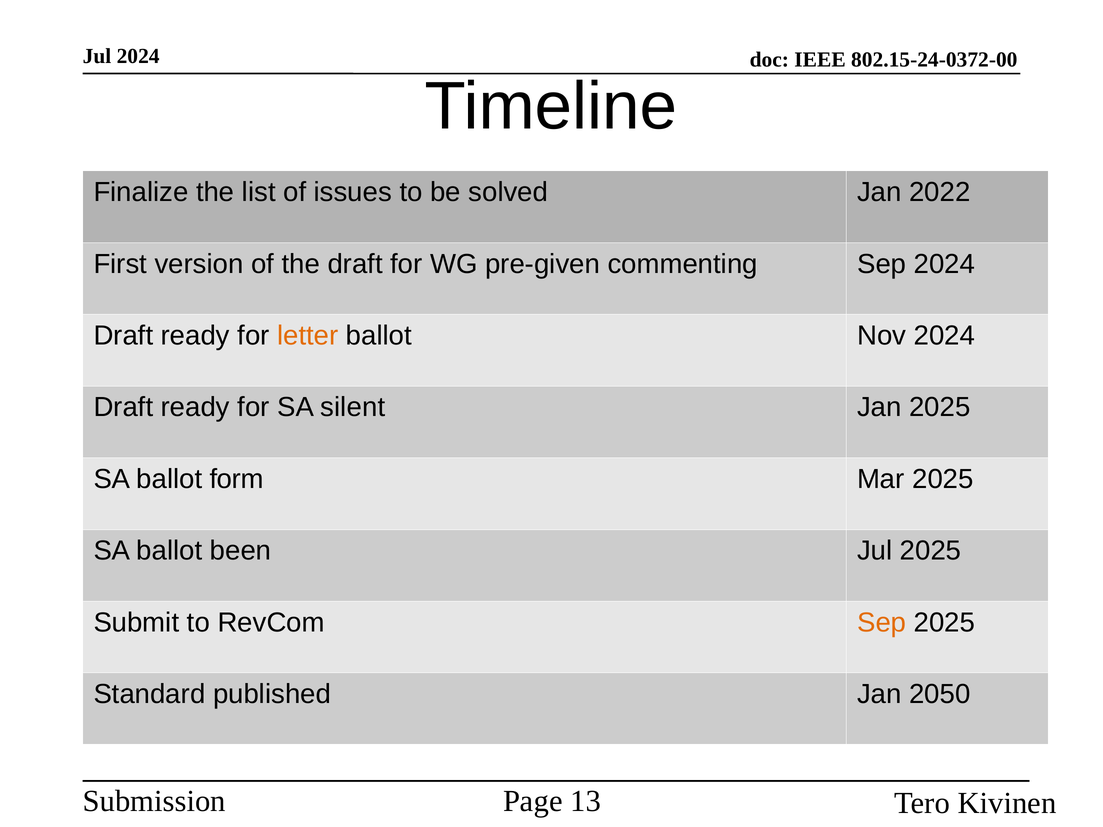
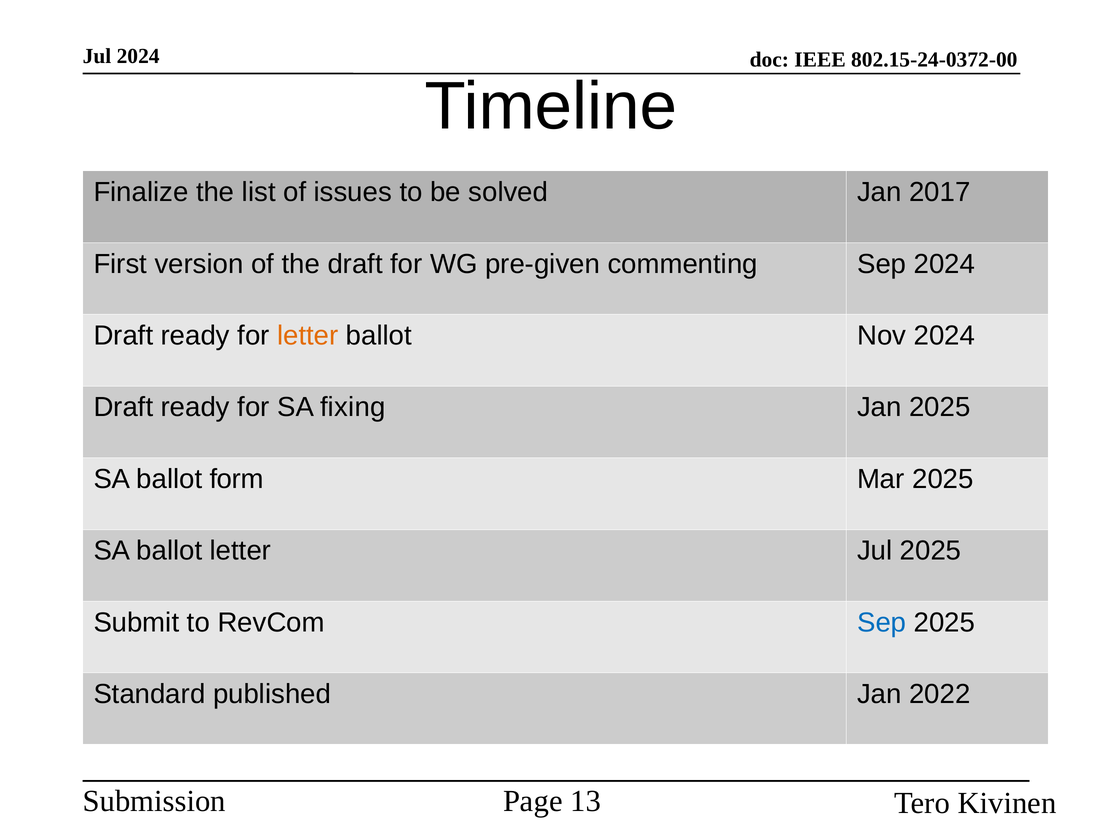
2022: 2022 -> 2017
silent: silent -> fixing
ballot been: been -> letter
Sep at (882, 623) colour: orange -> blue
2050: 2050 -> 2022
